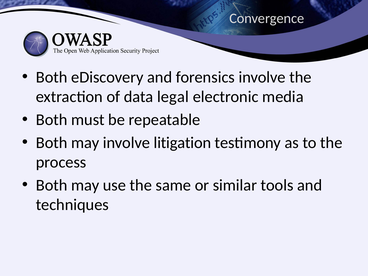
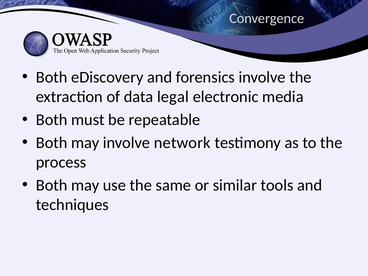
litigation: litigation -> network
